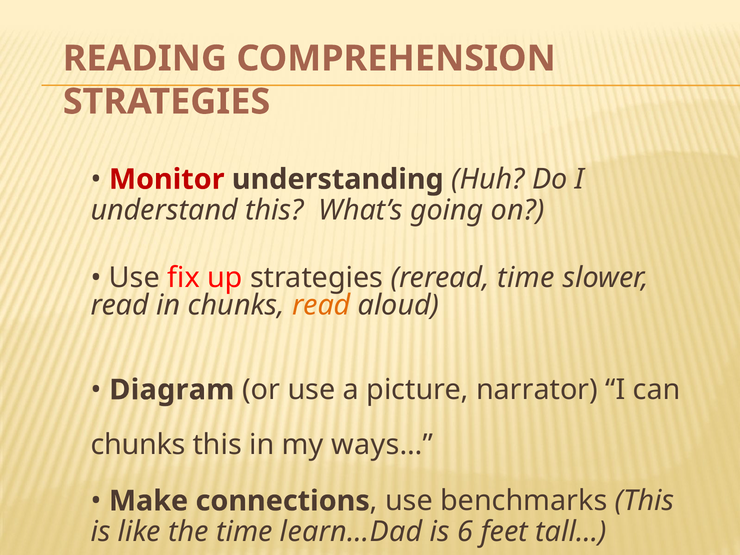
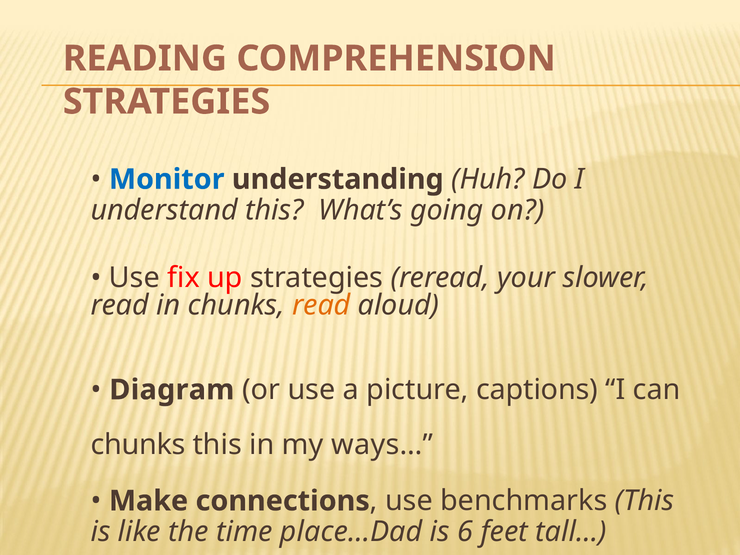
Monitor colour: red -> blue
reread time: time -> your
narrator: narrator -> captions
learn…Dad: learn…Dad -> place…Dad
